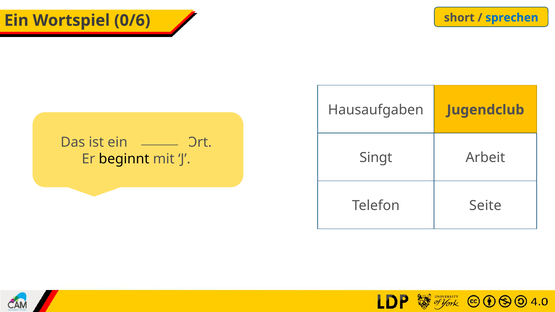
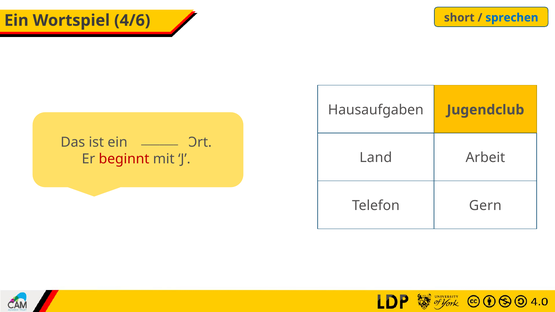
0/6: 0/6 -> 4/6
Singt: Singt -> Land
beginnt colour: black -> red
Seite: Seite -> Gern
